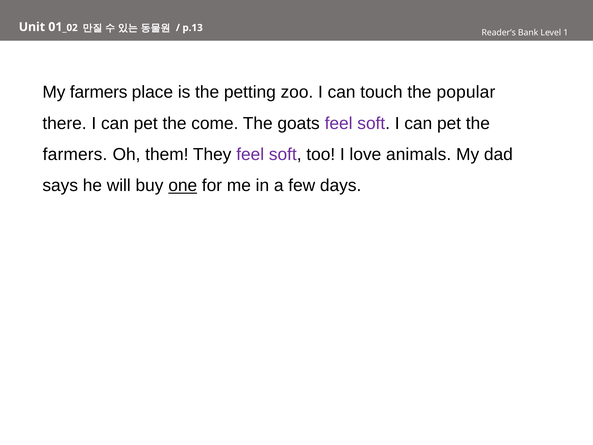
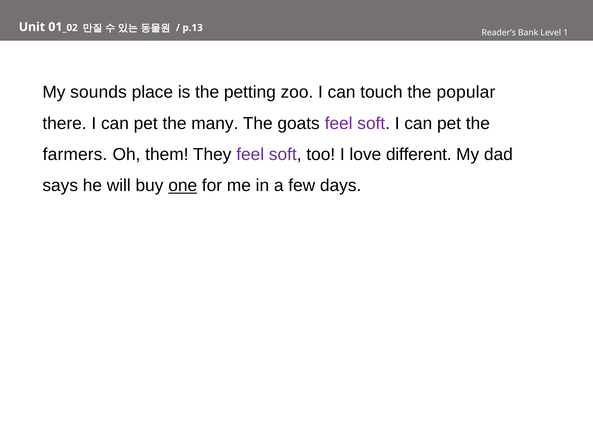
My farmers: farmers -> sounds
come: come -> many
animals: animals -> different
